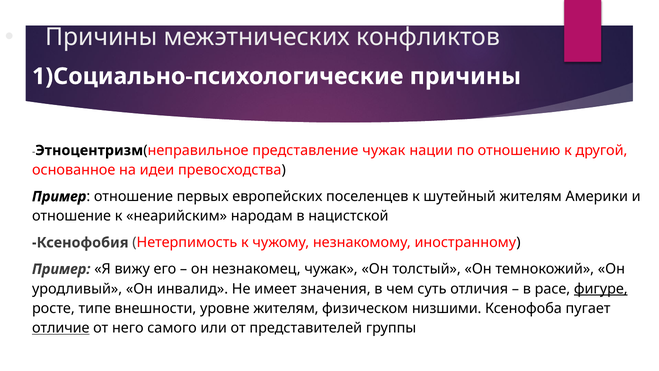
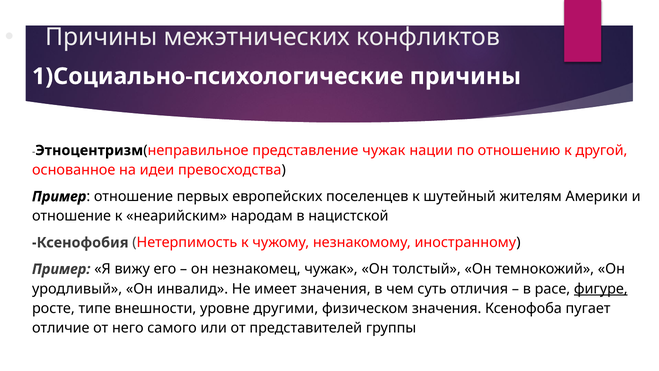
уровне жителям: жителям -> другими
физическом низшими: низшими -> значения
отличие underline: present -> none
